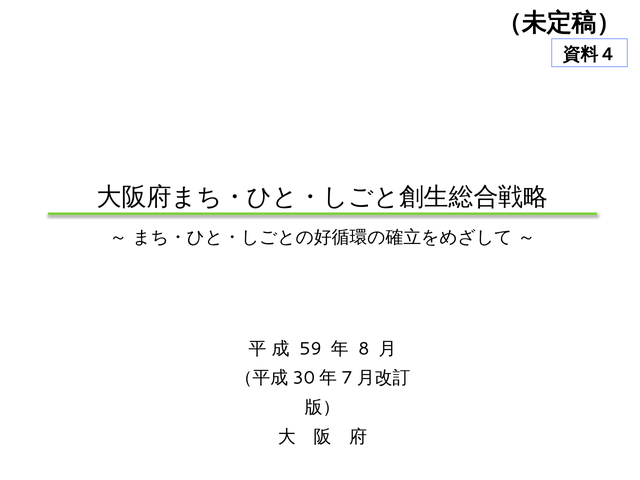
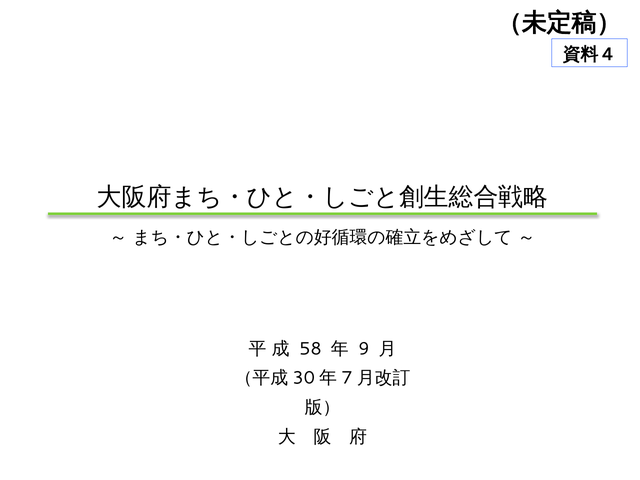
59: 59 -> 58
8: 8 -> 9
